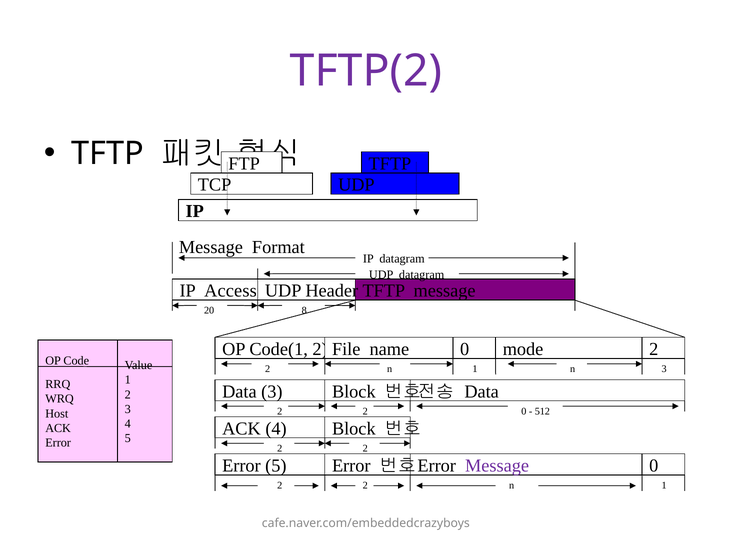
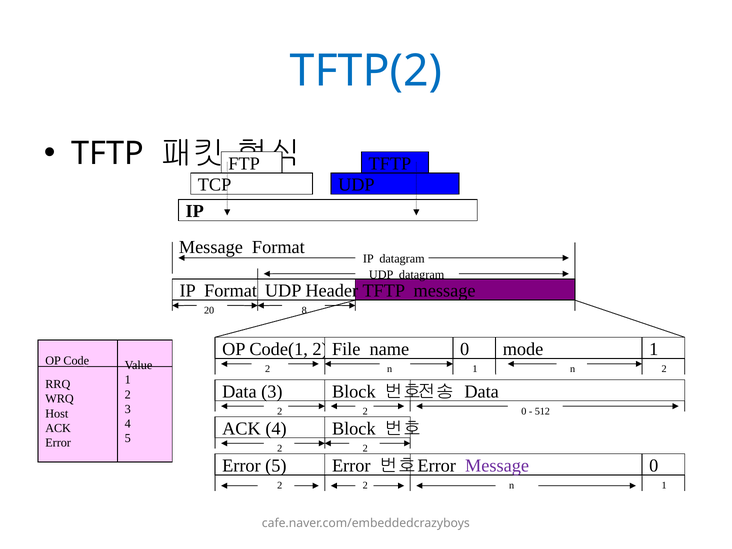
TFTP(2 colour: purple -> blue
IP Access: Access -> Format
2 at (654, 349): 2 -> 1
n 1 3: 3 -> 2
